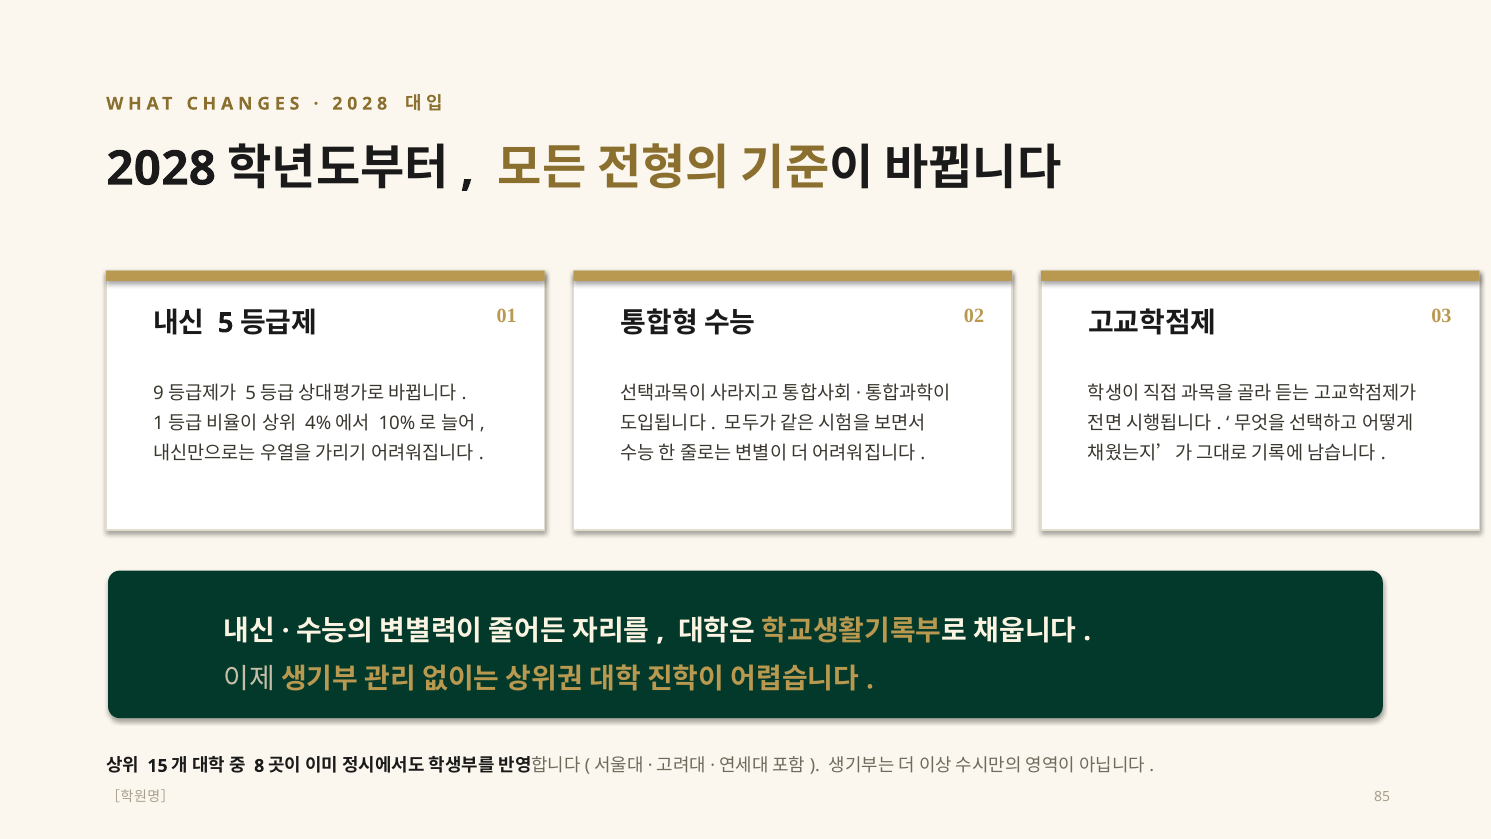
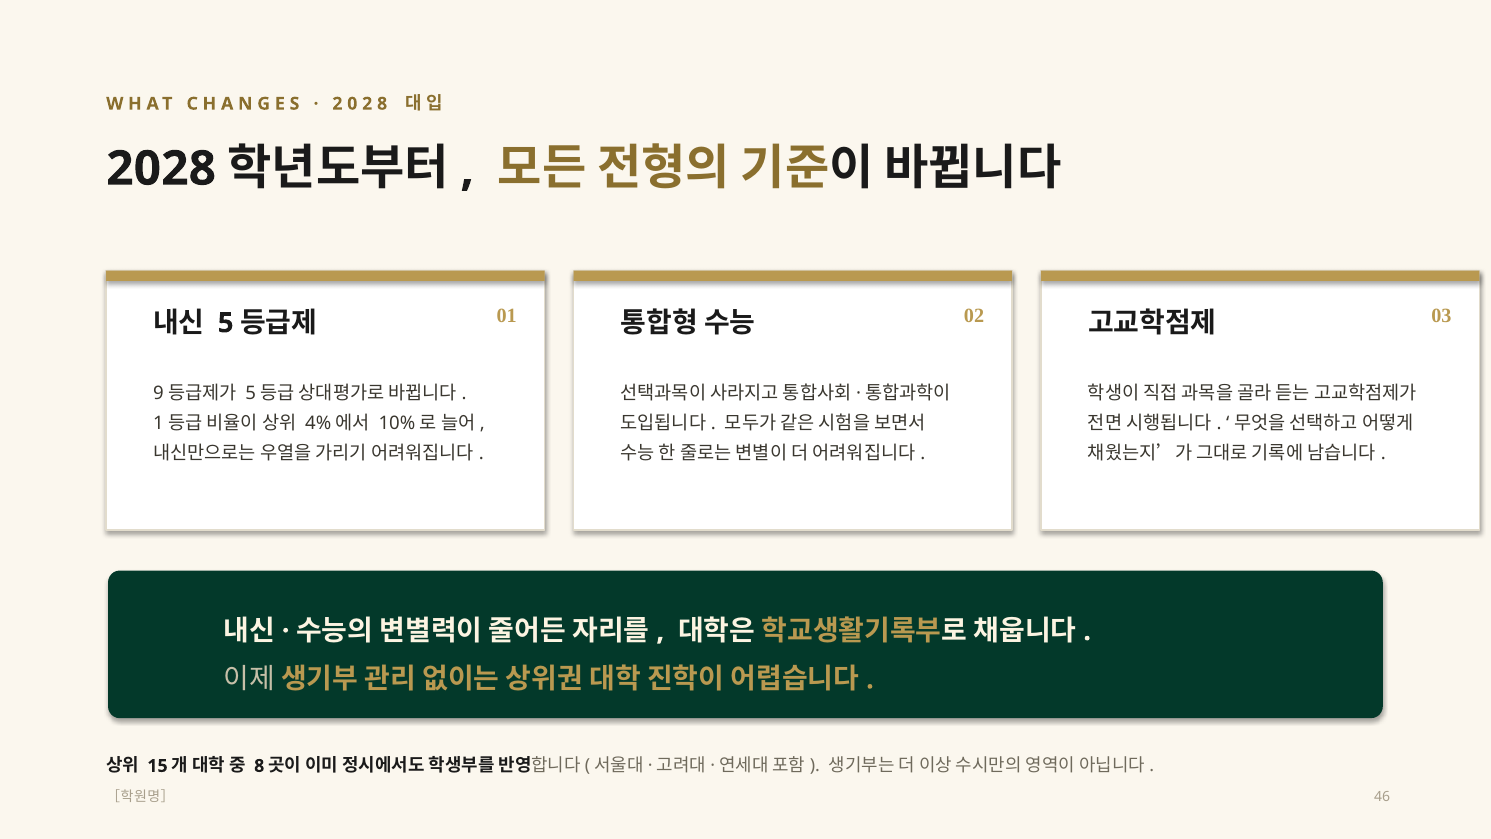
85: 85 -> 46
